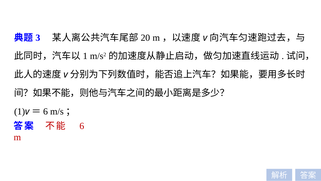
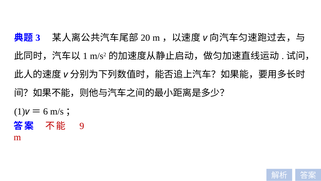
6 at (82, 126): 6 -> 9
